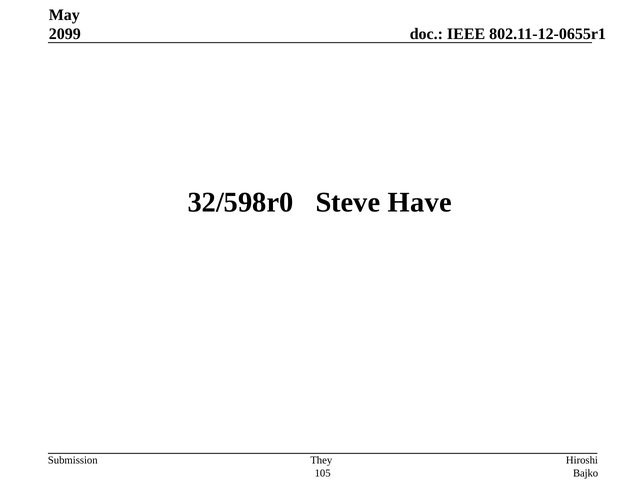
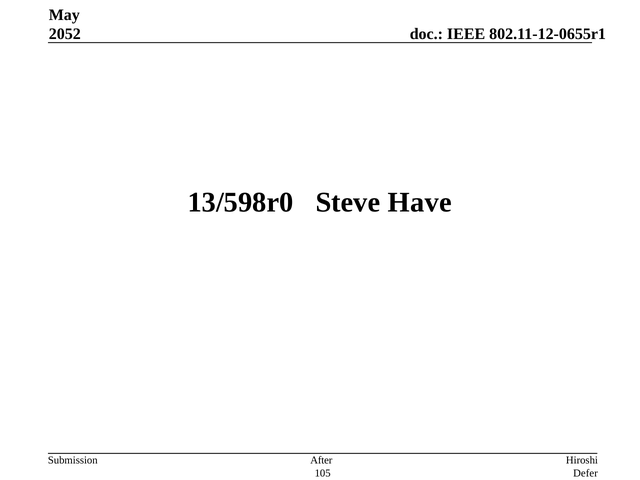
2099: 2099 -> 2052
32/598r0: 32/598r0 -> 13/598r0
They: They -> After
Bajko: Bajko -> Defer
